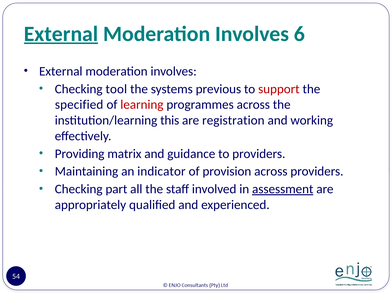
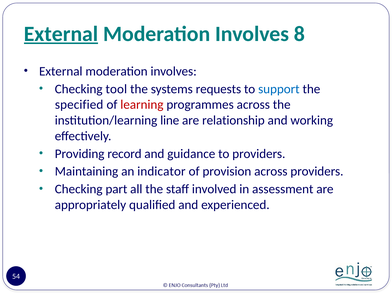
6: 6 -> 8
previous: previous -> requests
support colour: red -> blue
this: this -> line
registration: registration -> relationship
matrix: matrix -> record
assessment underline: present -> none
